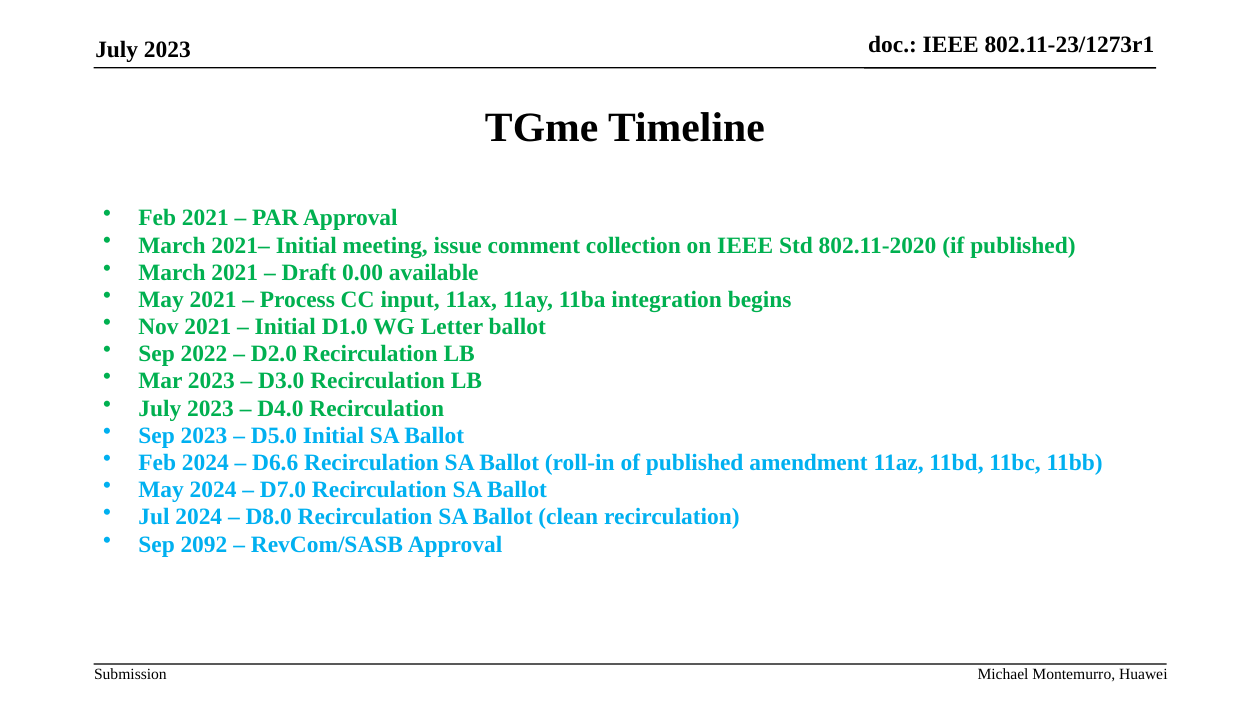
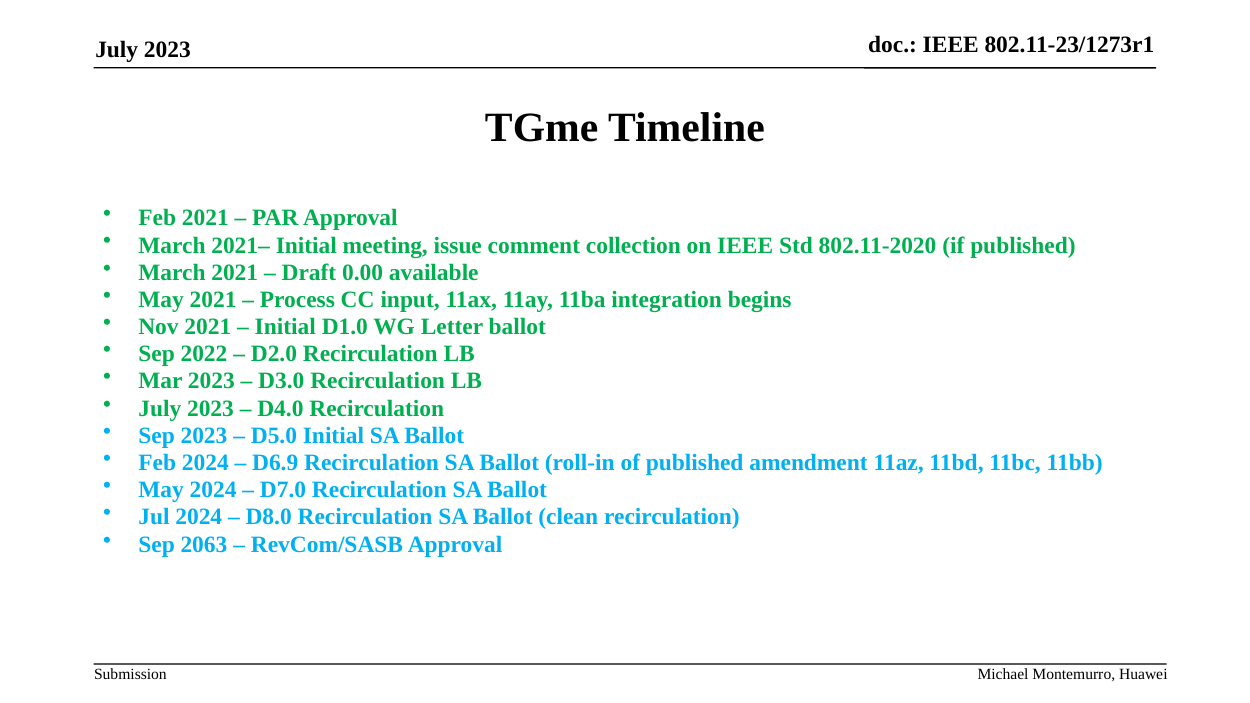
D6.6: D6.6 -> D6.9
2092: 2092 -> 2063
